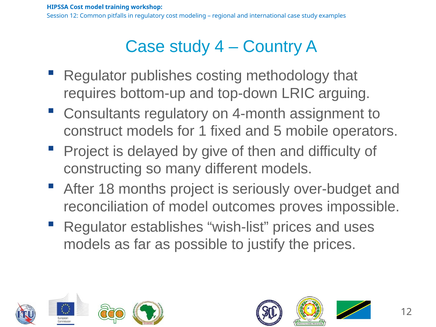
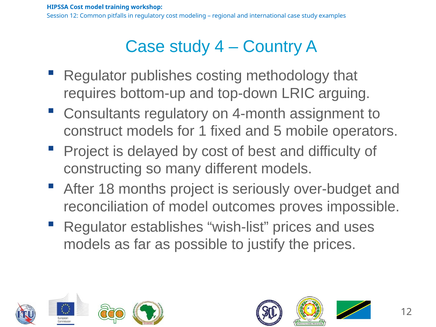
by give: give -> cost
then: then -> best
